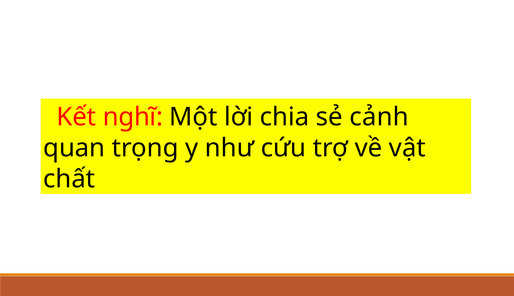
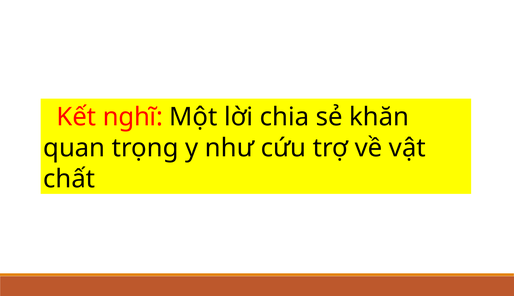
cảnh: cảnh -> khăn
